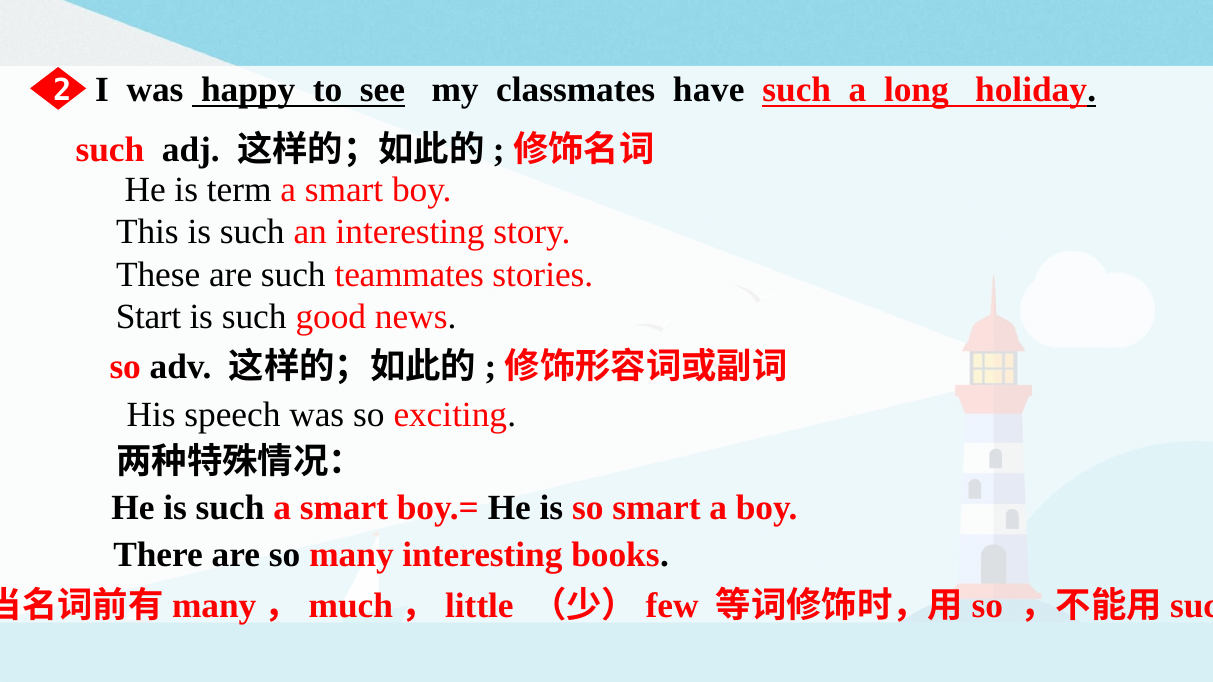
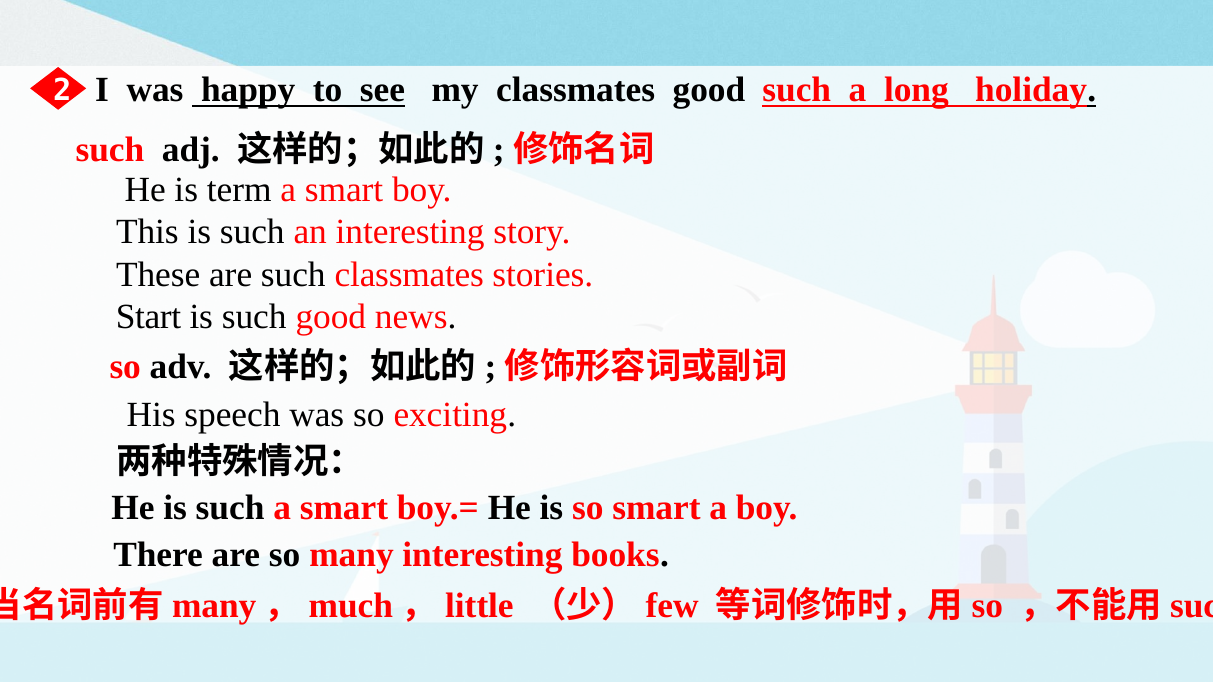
classmates have: have -> good
such teammates: teammates -> classmates
